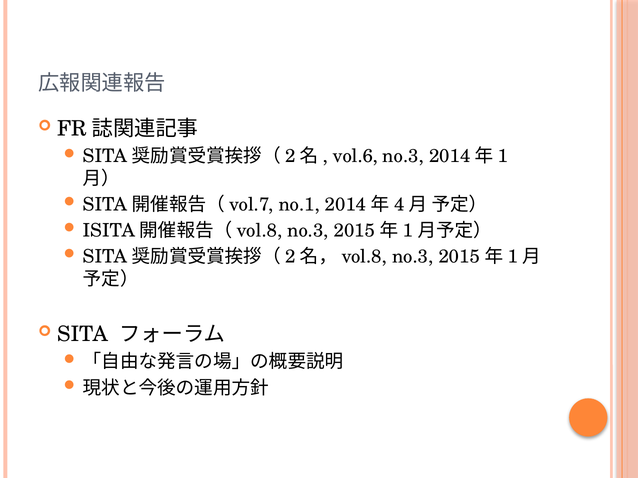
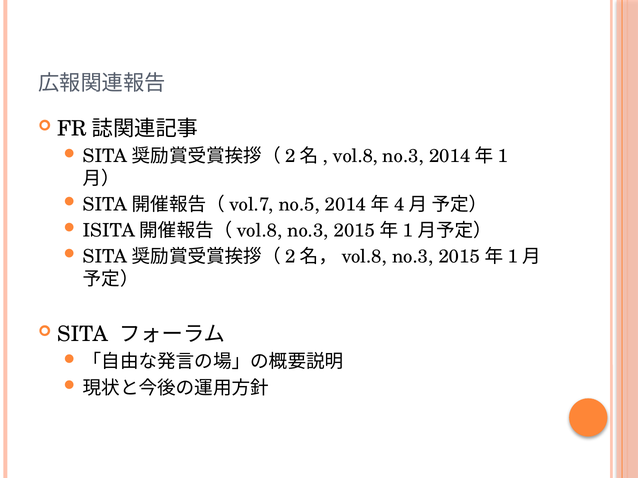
vol.6: vol.6 -> vol.8
no.1: no.1 -> no.5
